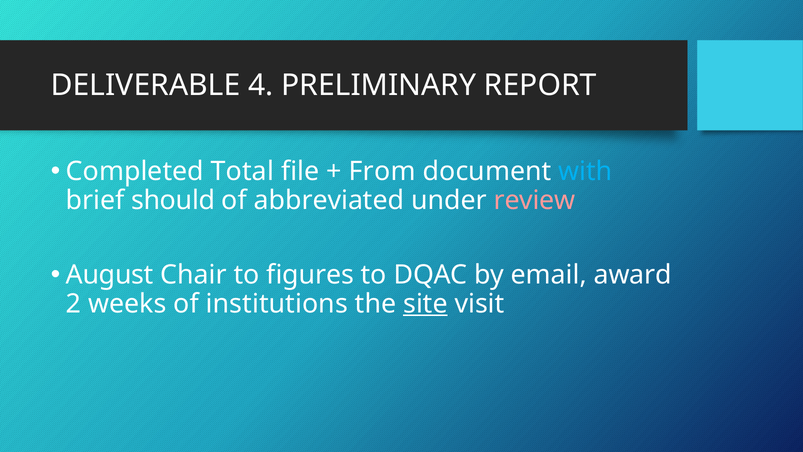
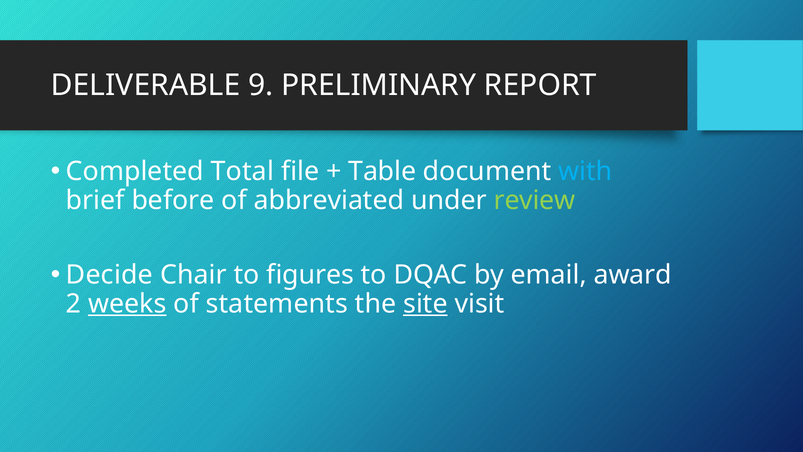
4: 4 -> 9
From: From -> Table
should: should -> before
review colour: pink -> light green
August: August -> Decide
weeks underline: none -> present
institutions: institutions -> statements
